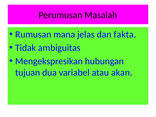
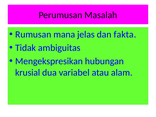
tujuan: tujuan -> krusial
akan: akan -> alam
